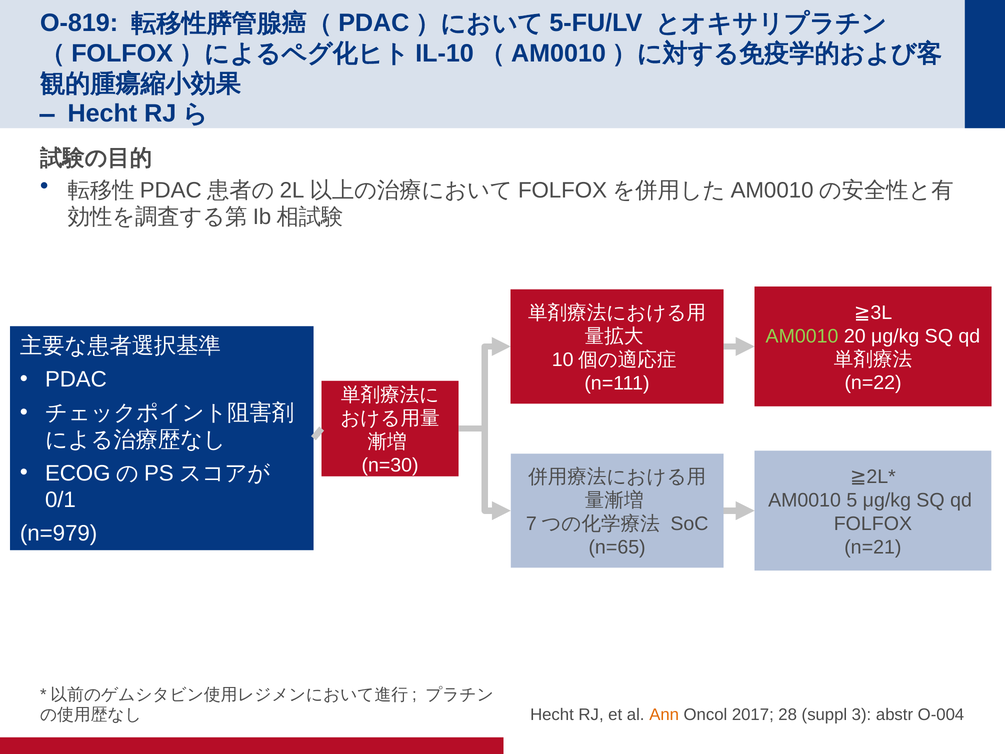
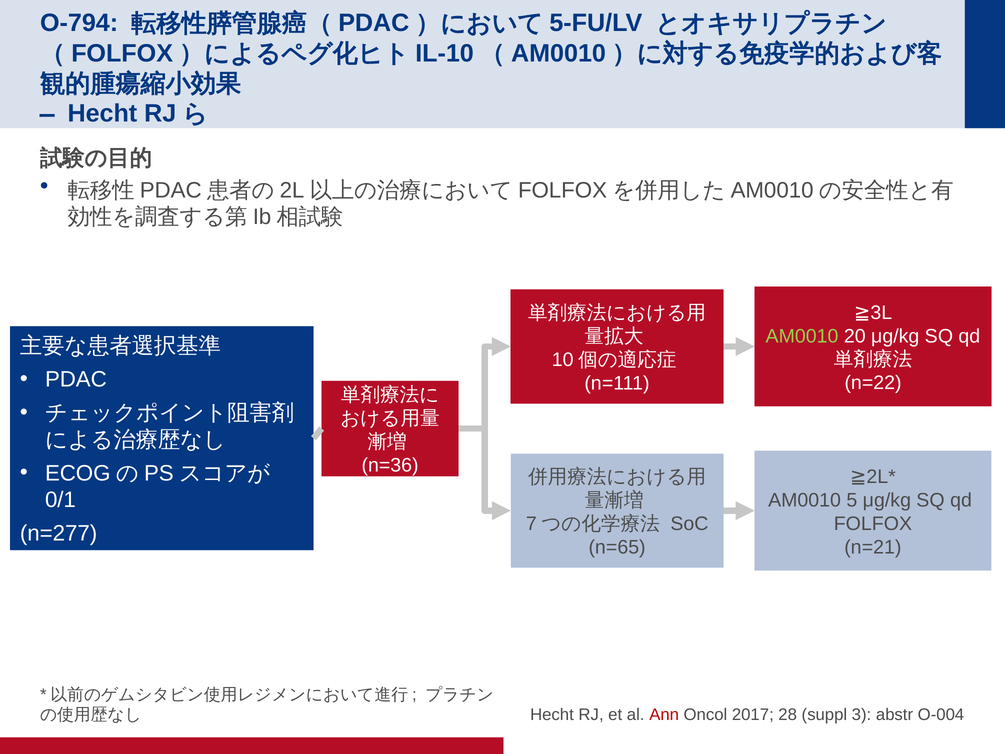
O-819: O-819 -> O-794
n=30: n=30 -> n=36
n=979: n=979 -> n=277
Ann colour: orange -> red
